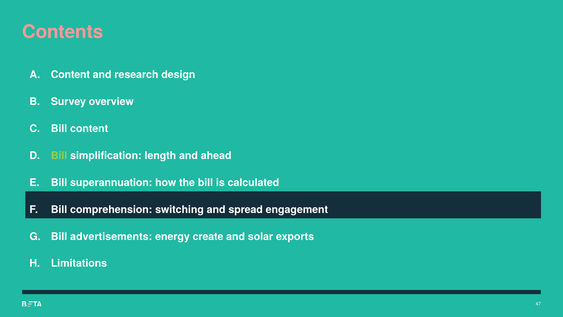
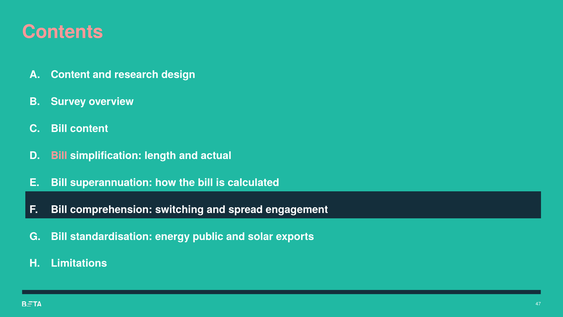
Bill at (59, 156) colour: light green -> pink
ahead: ahead -> actual
advertisements: advertisements -> standardisation
create: create -> public
